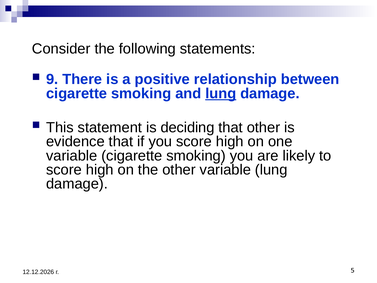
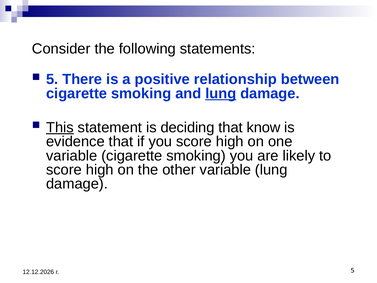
9: 9 -> 5
This underline: none -> present
that other: other -> know
